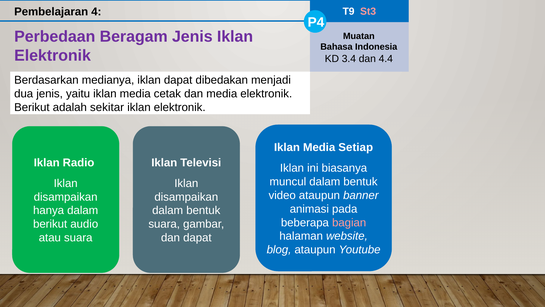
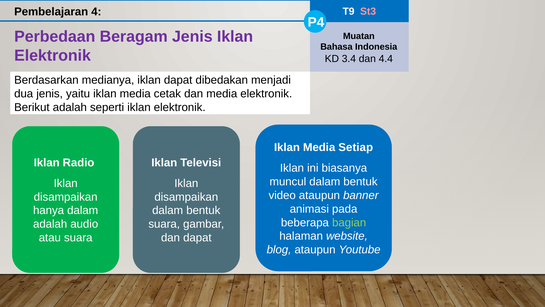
sekitar: sekitar -> seperti
bagian colour: pink -> light green
berikut at (50, 224): berikut -> adalah
